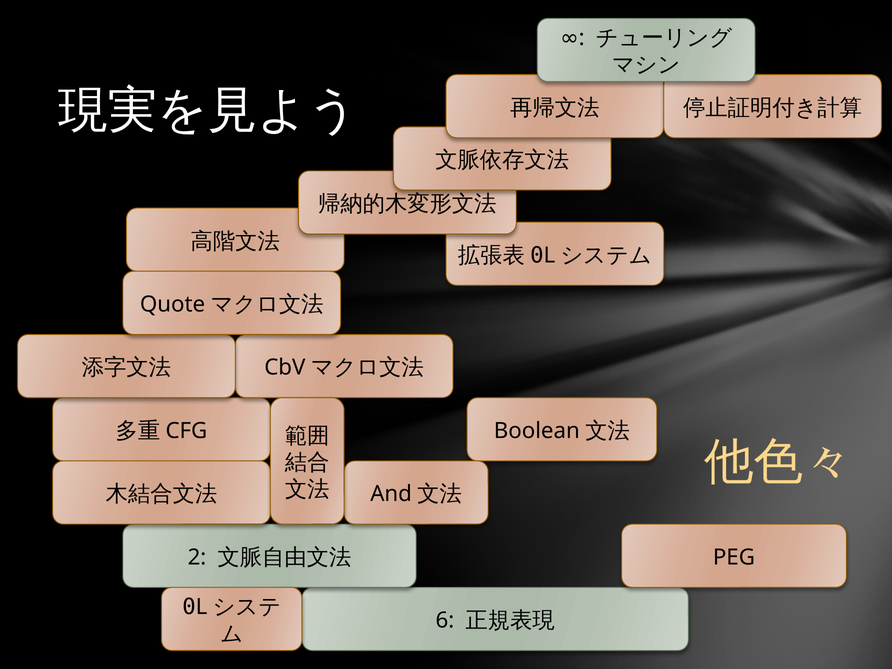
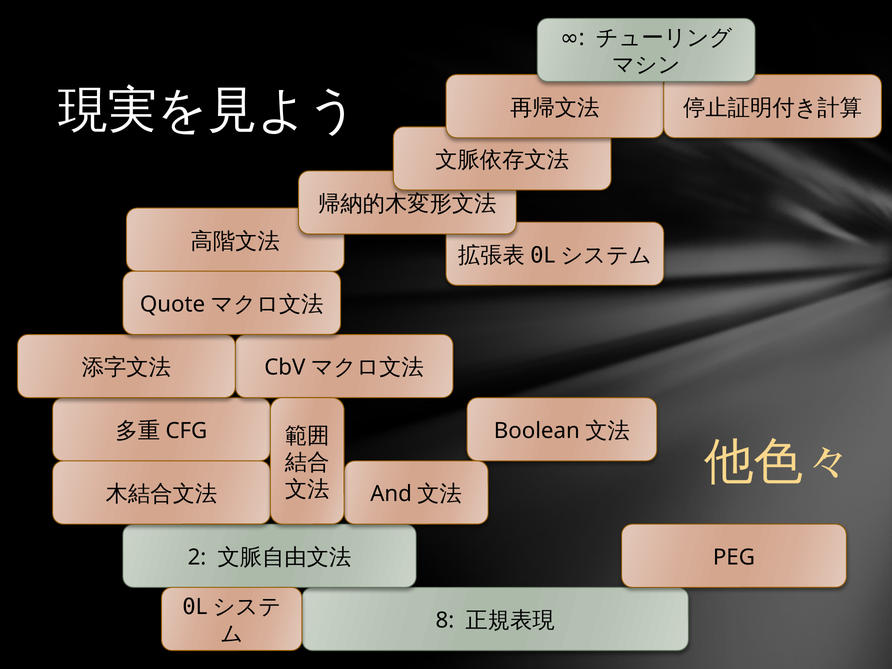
6: 6 -> 8
